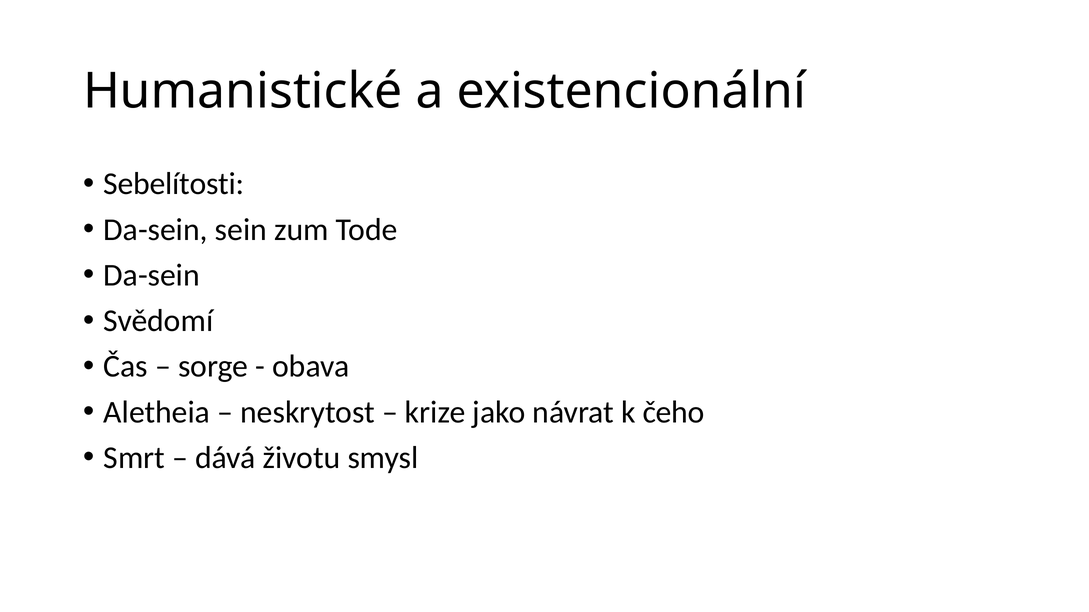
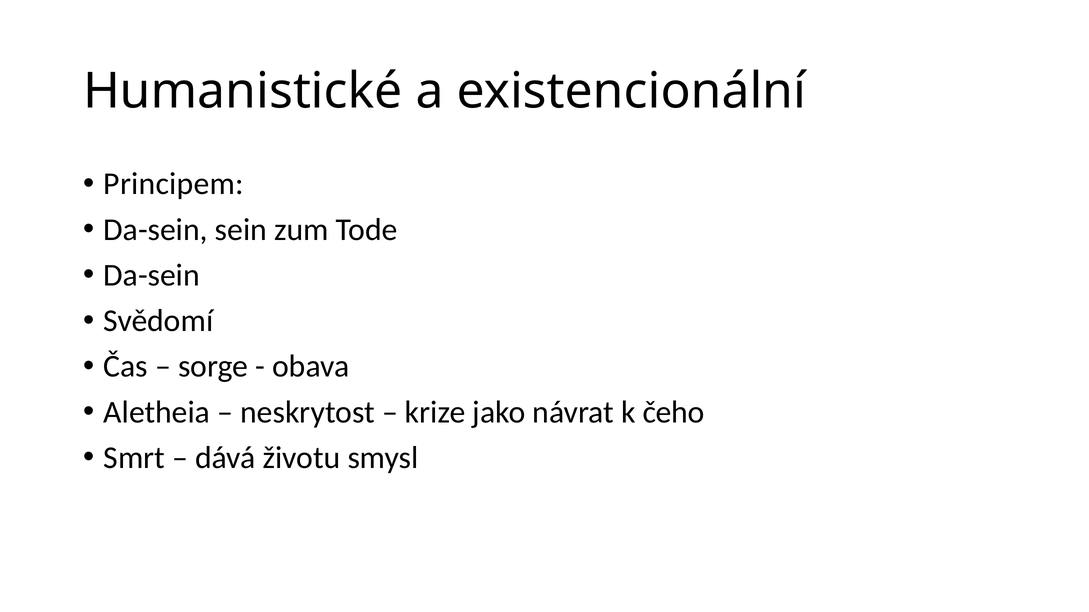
Sebelítosti: Sebelítosti -> Principem
